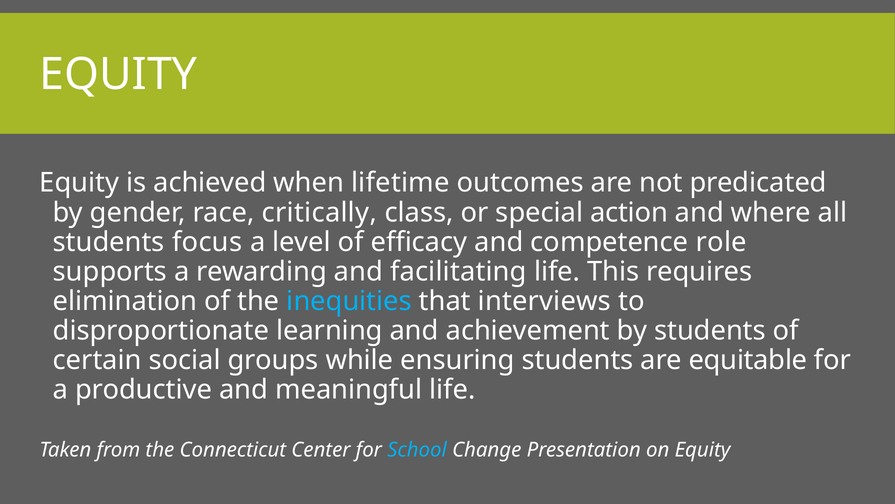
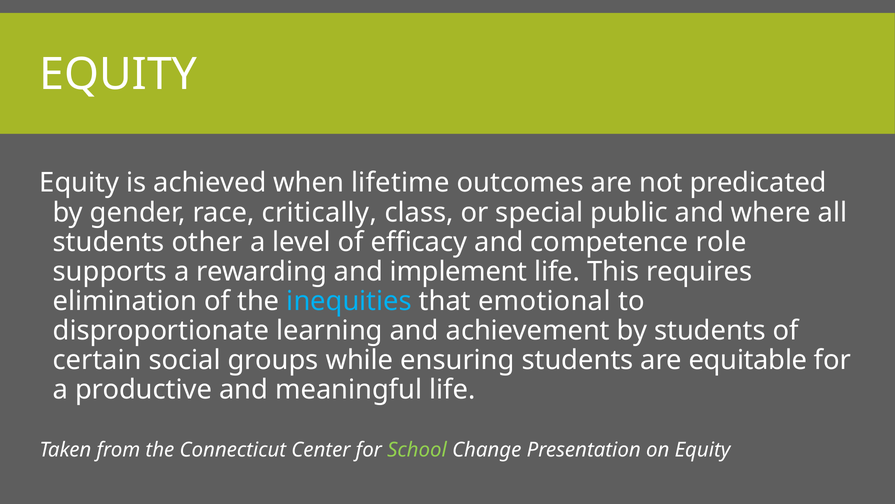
action: action -> public
focus: focus -> other
facilitating: facilitating -> implement
interviews: interviews -> emotional
School colour: light blue -> light green
